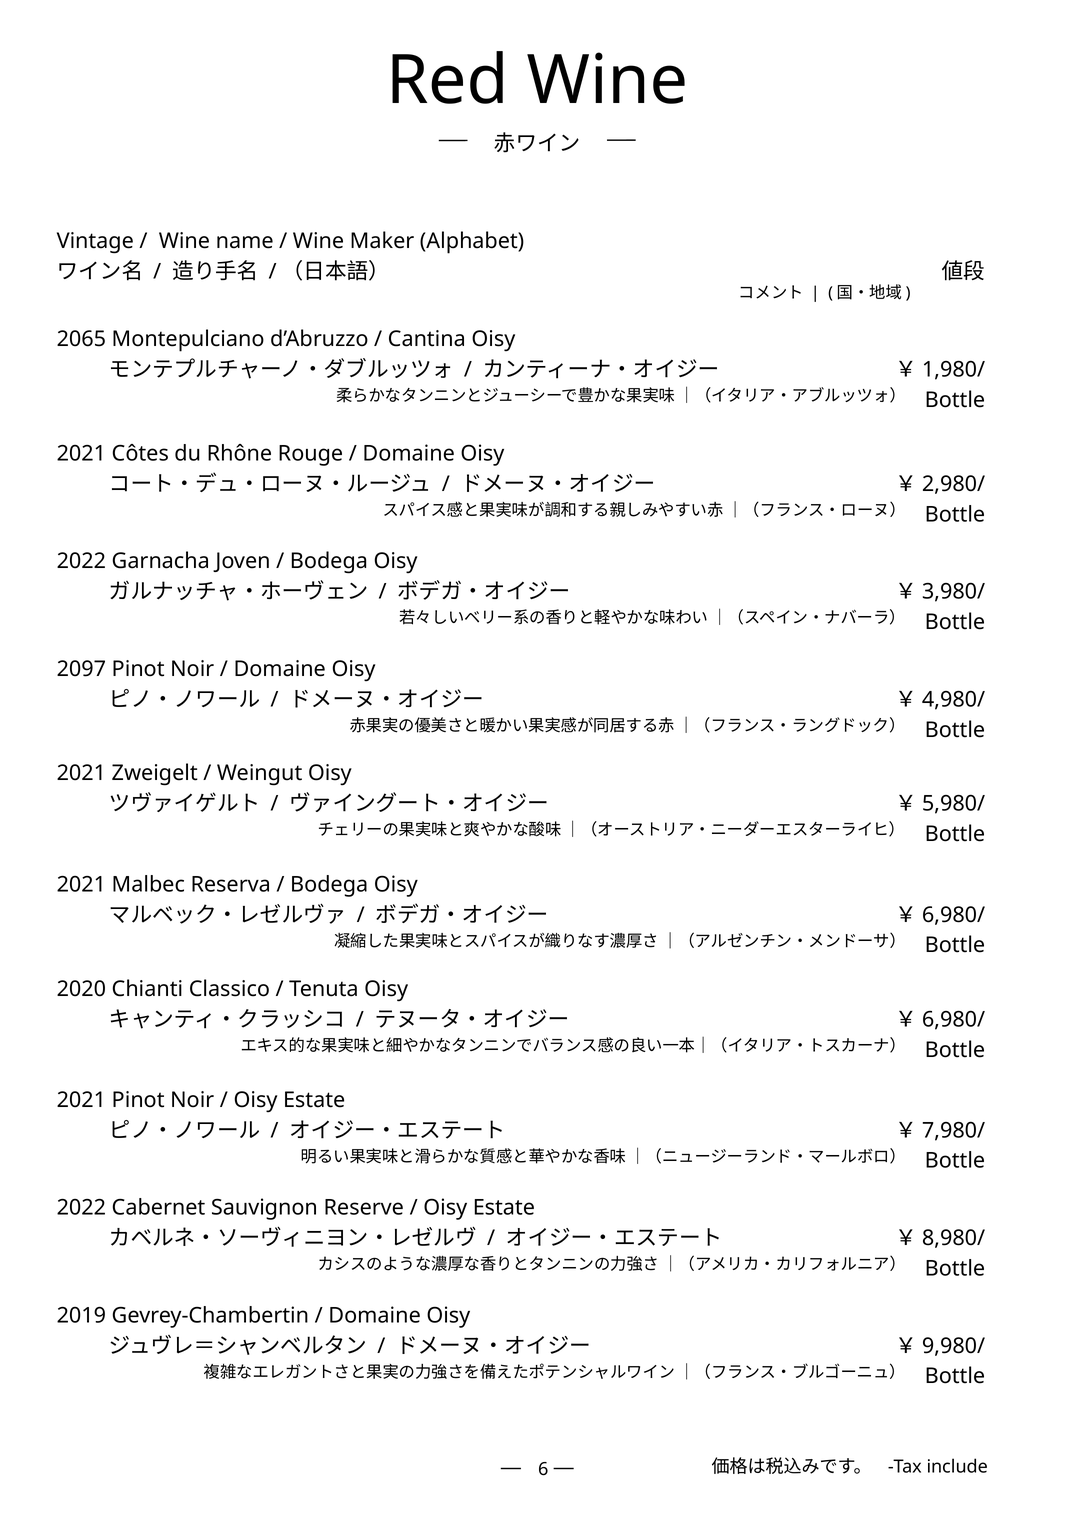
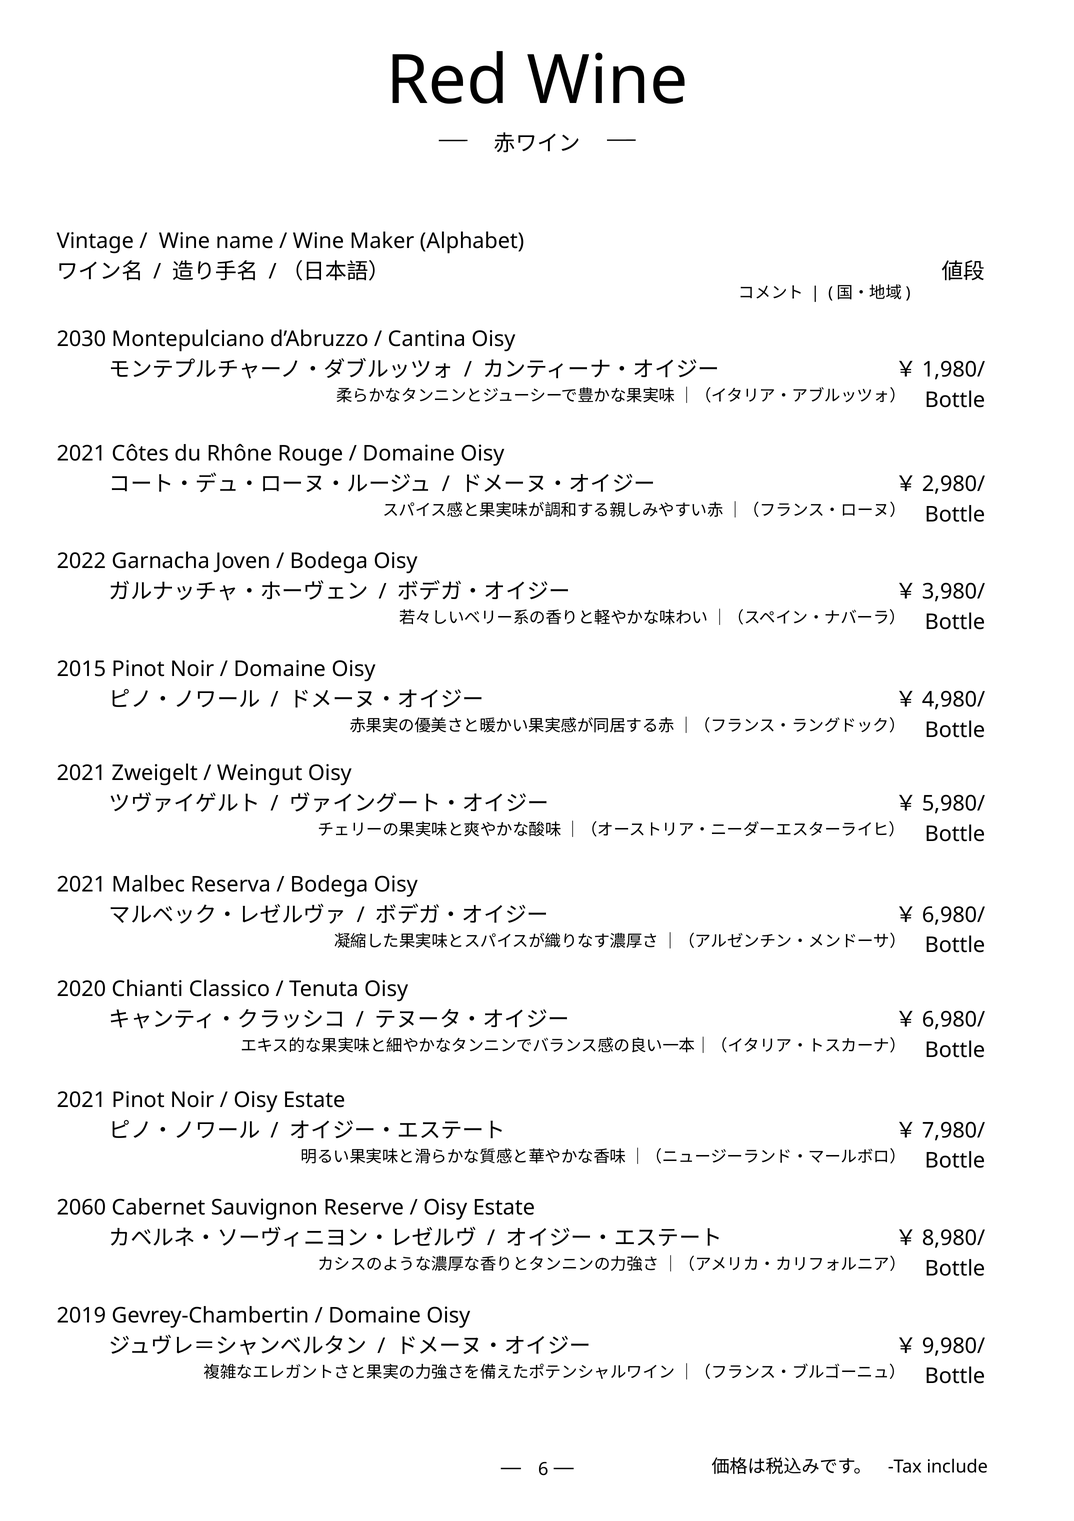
2065: 2065 -> 2030
2097: 2097 -> 2015
2022 at (81, 1207): 2022 -> 2060
